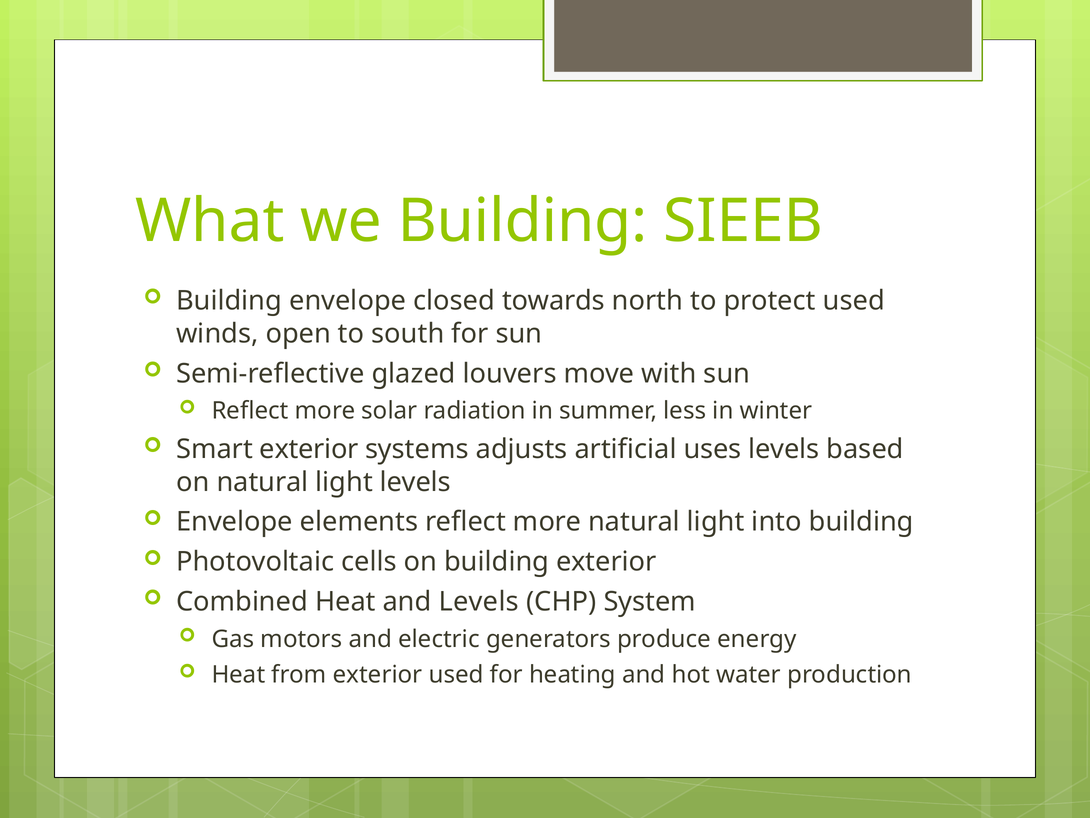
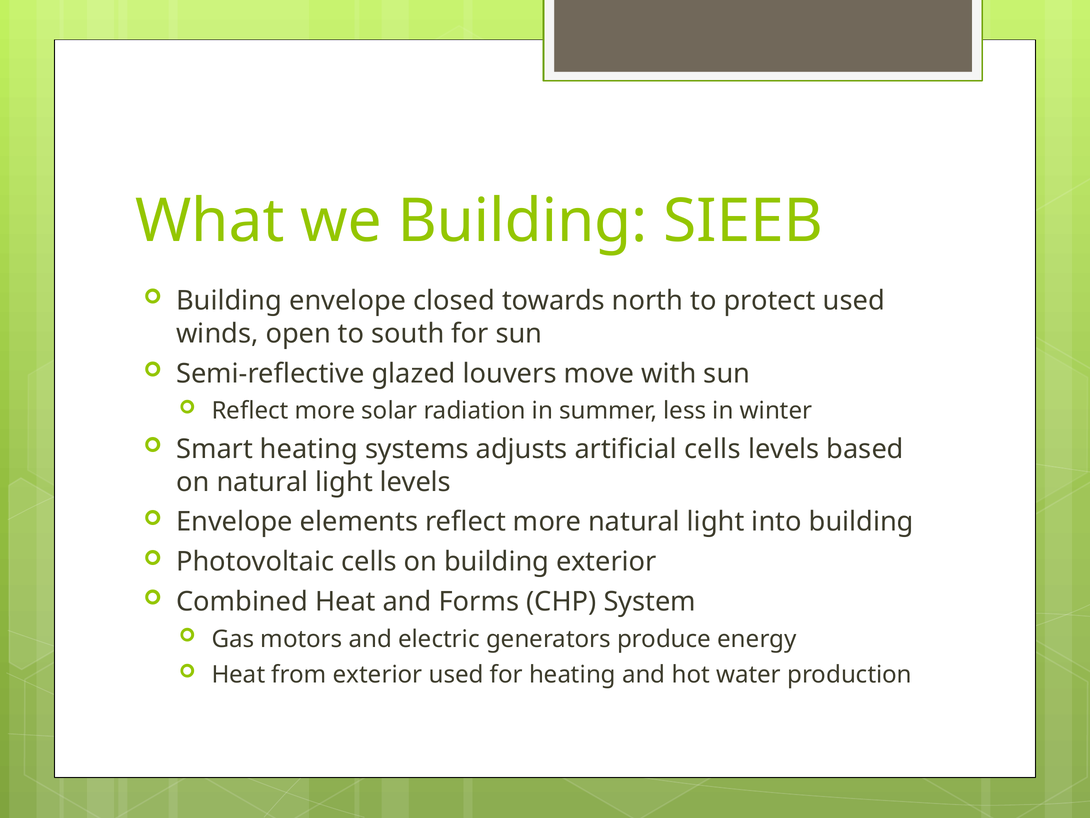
Smart exterior: exterior -> heating
artificial uses: uses -> cells
and Levels: Levels -> Forms
